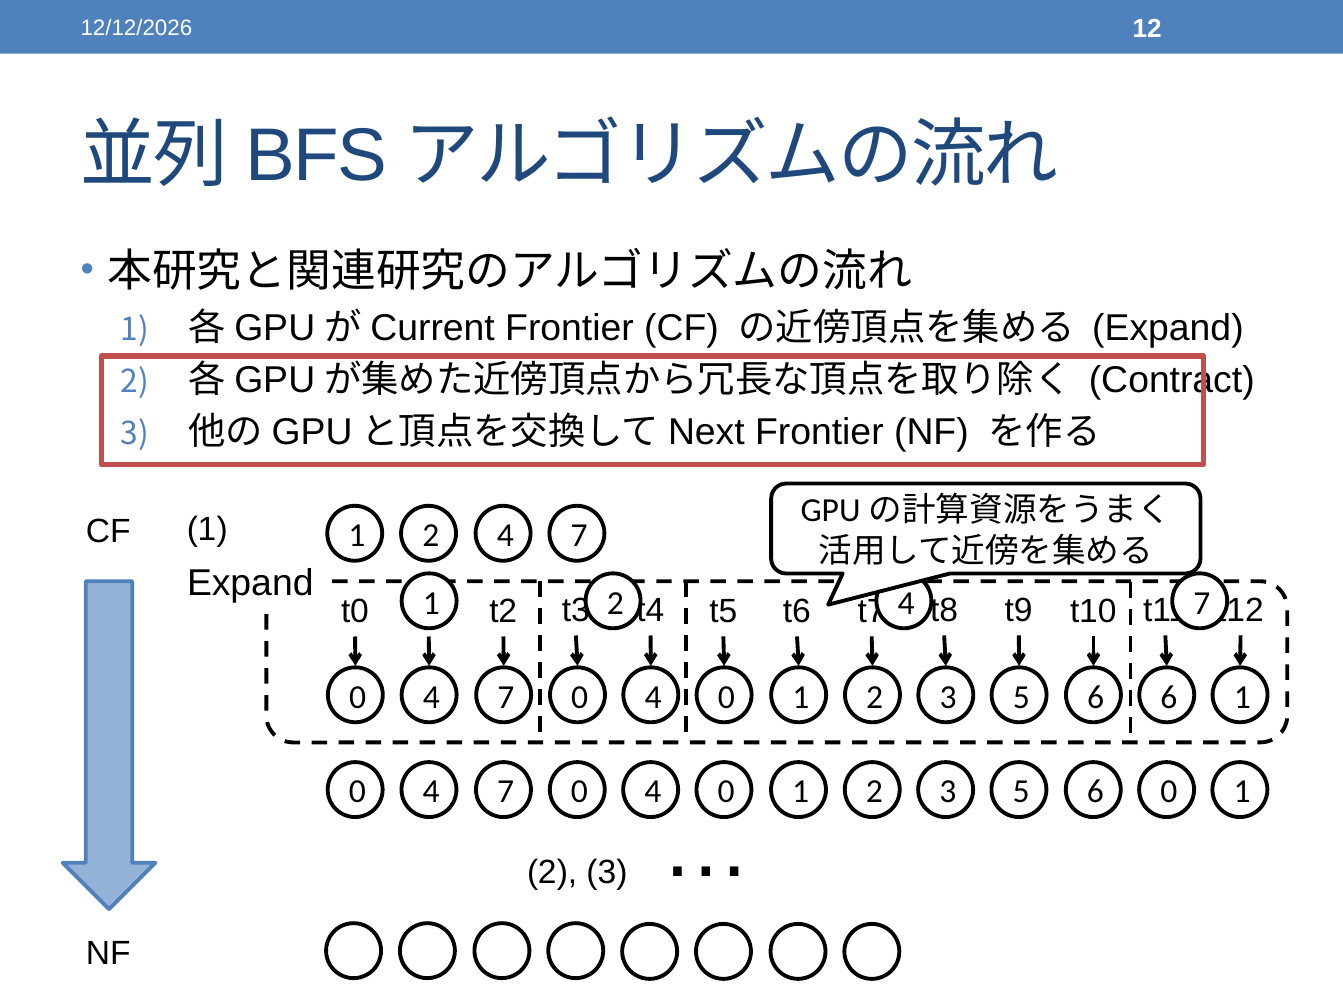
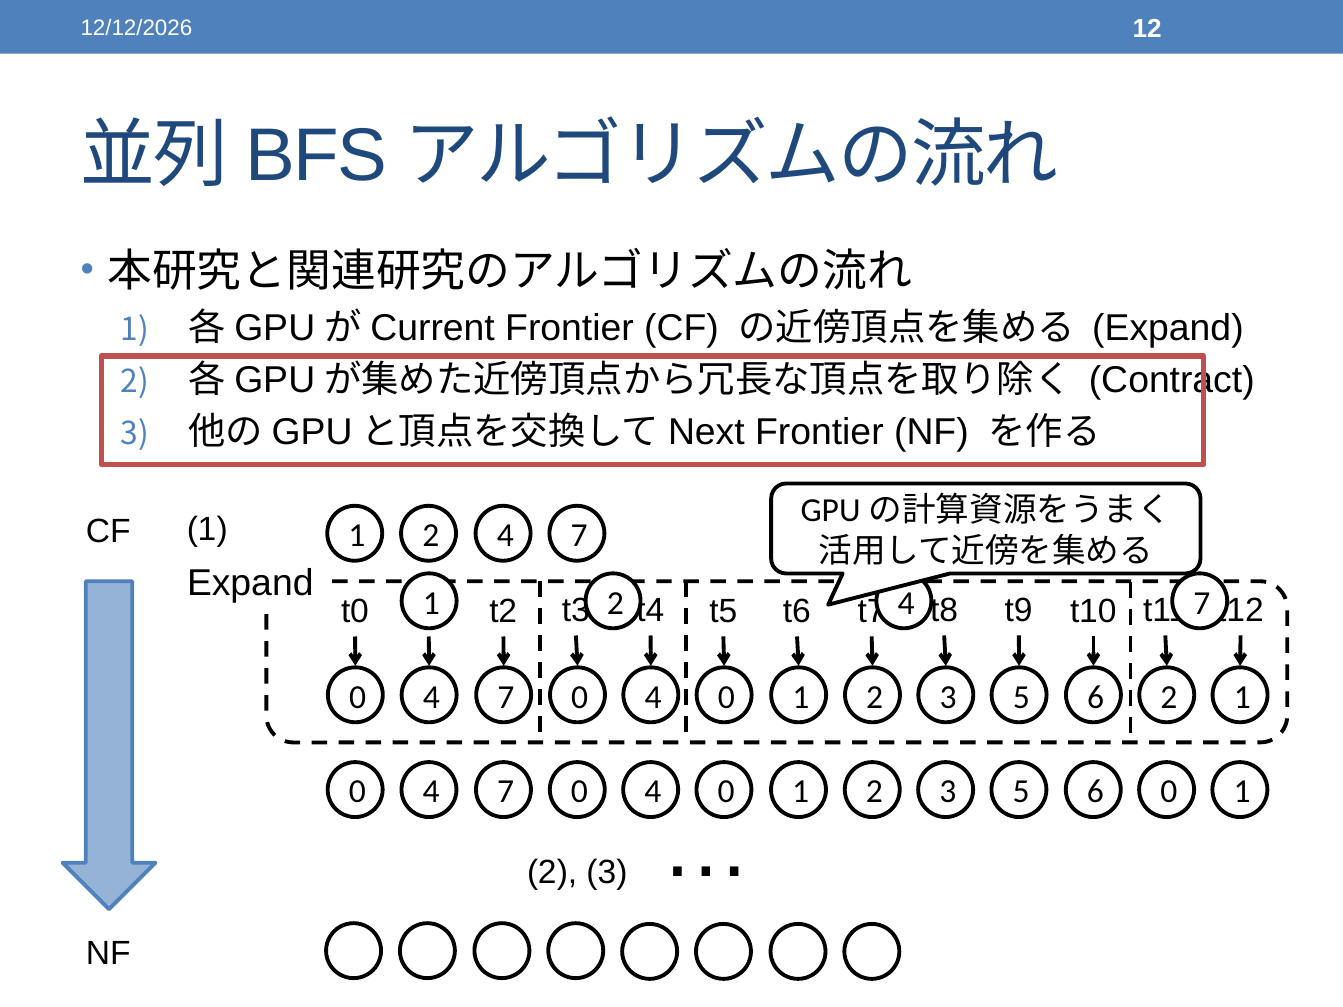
6 6: 6 -> 2
